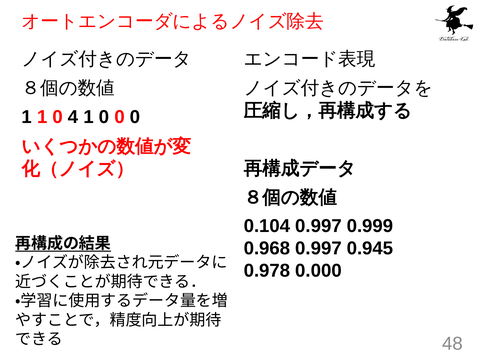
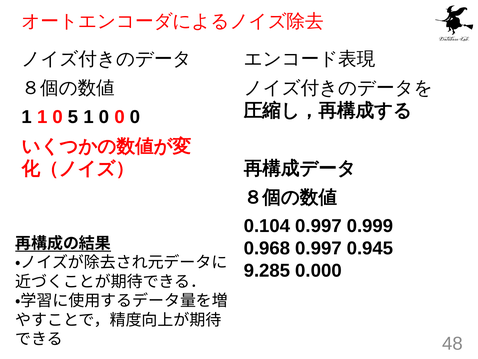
4: 4 -> 5
0.978: 0.978 -> 9.285
